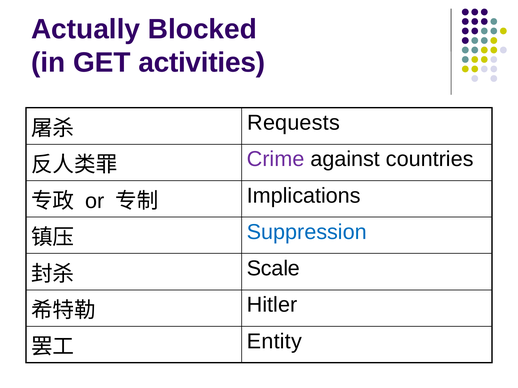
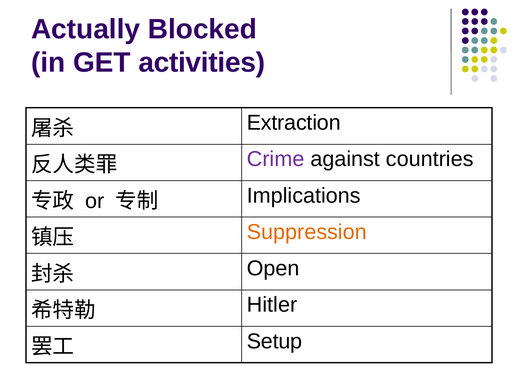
Requests: Requests -> Extraction
Suppression colour: blue -> orange
Scale: Scale -> Open
Entity: Entity -> Setup
